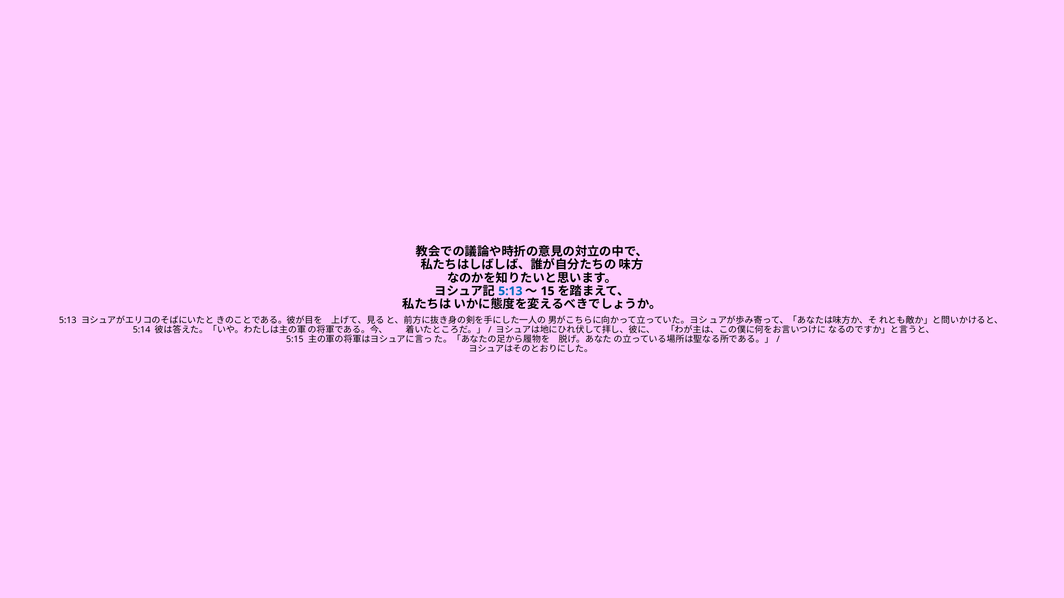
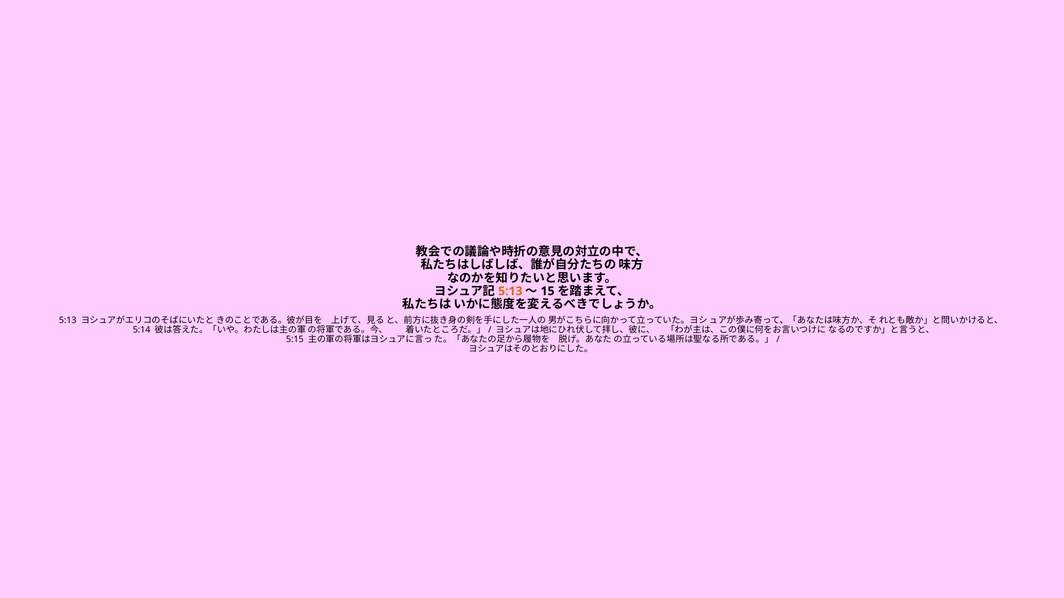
5:13 at (510, 291) colour: blue -> orange
